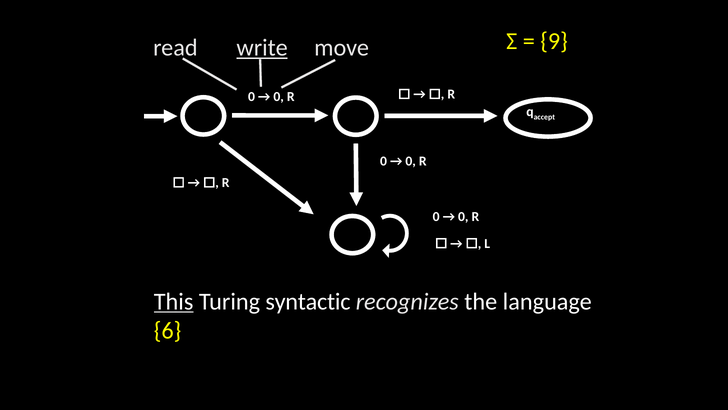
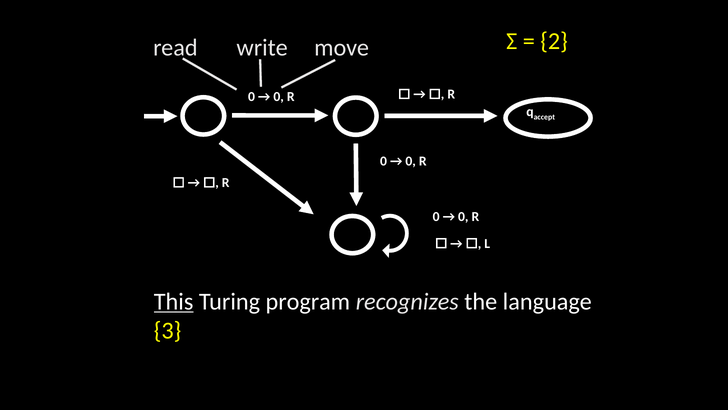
9: 9 -> 2
write underline: present -> none
syntactic: syntactic -> program
6: 6 -> 3
